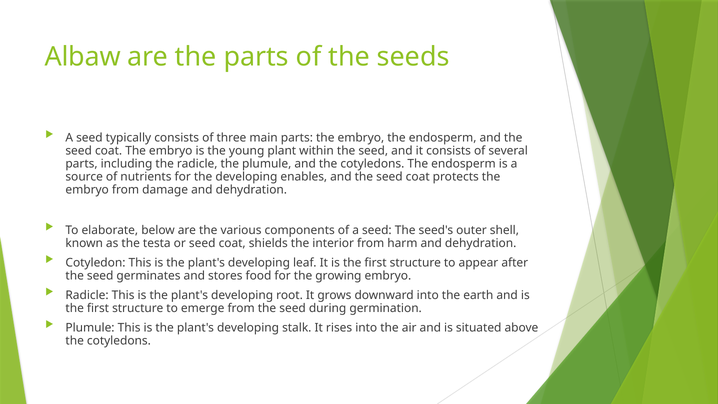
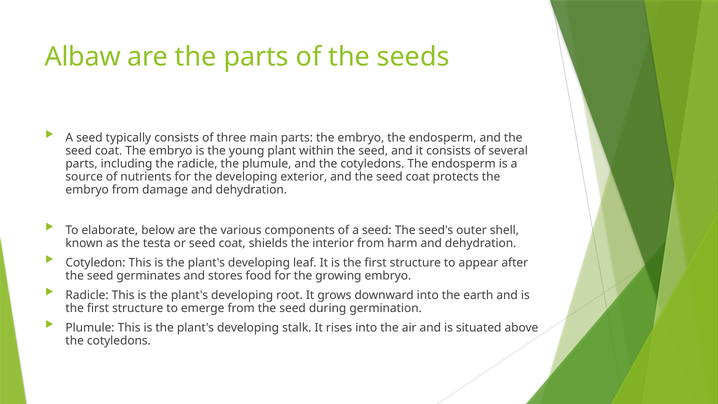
enables: enables -> exterior
